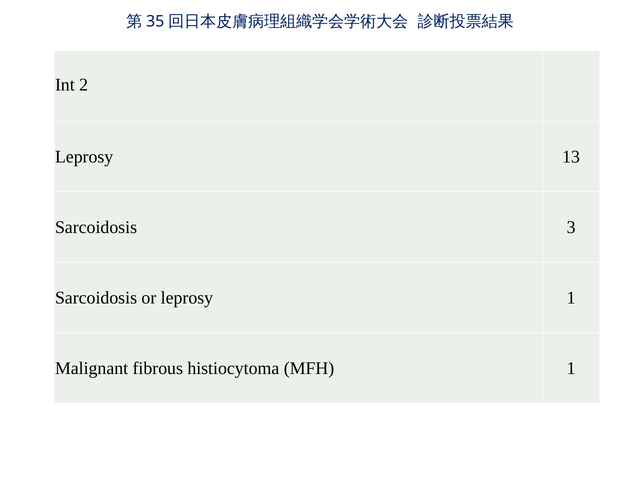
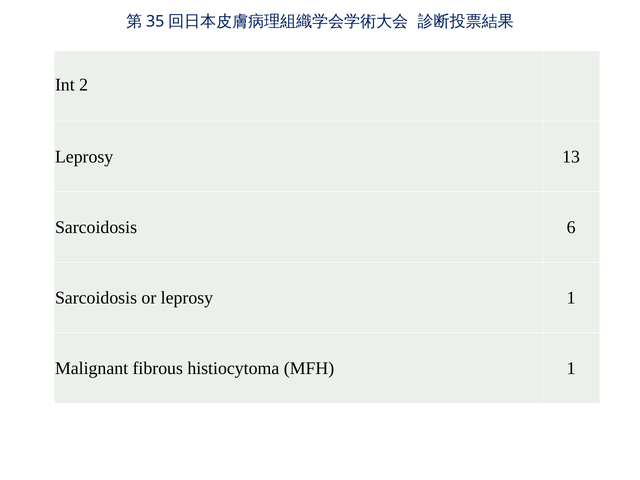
3: 3 -> 6
